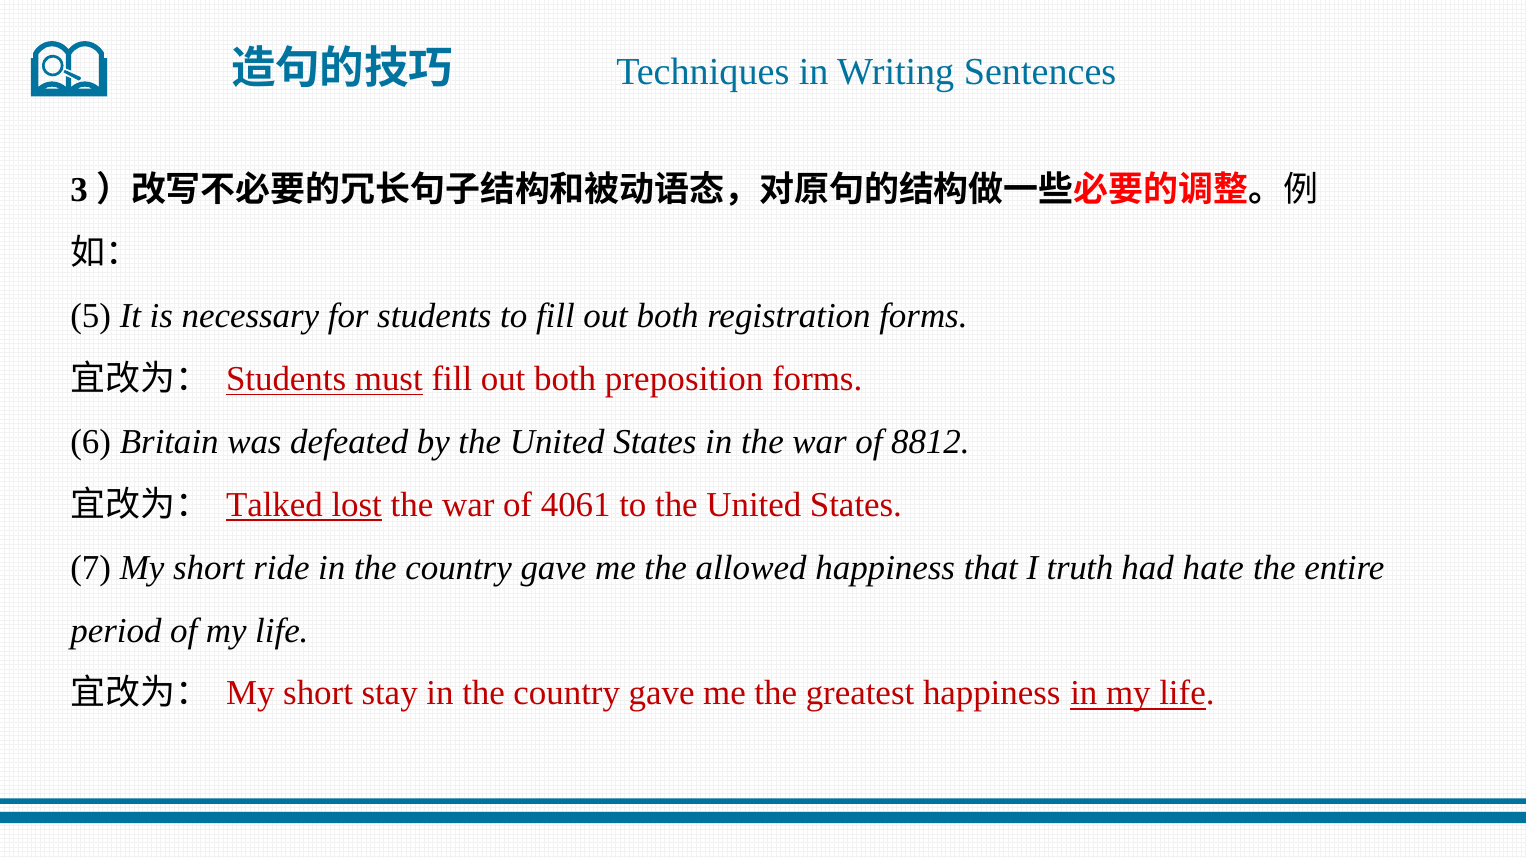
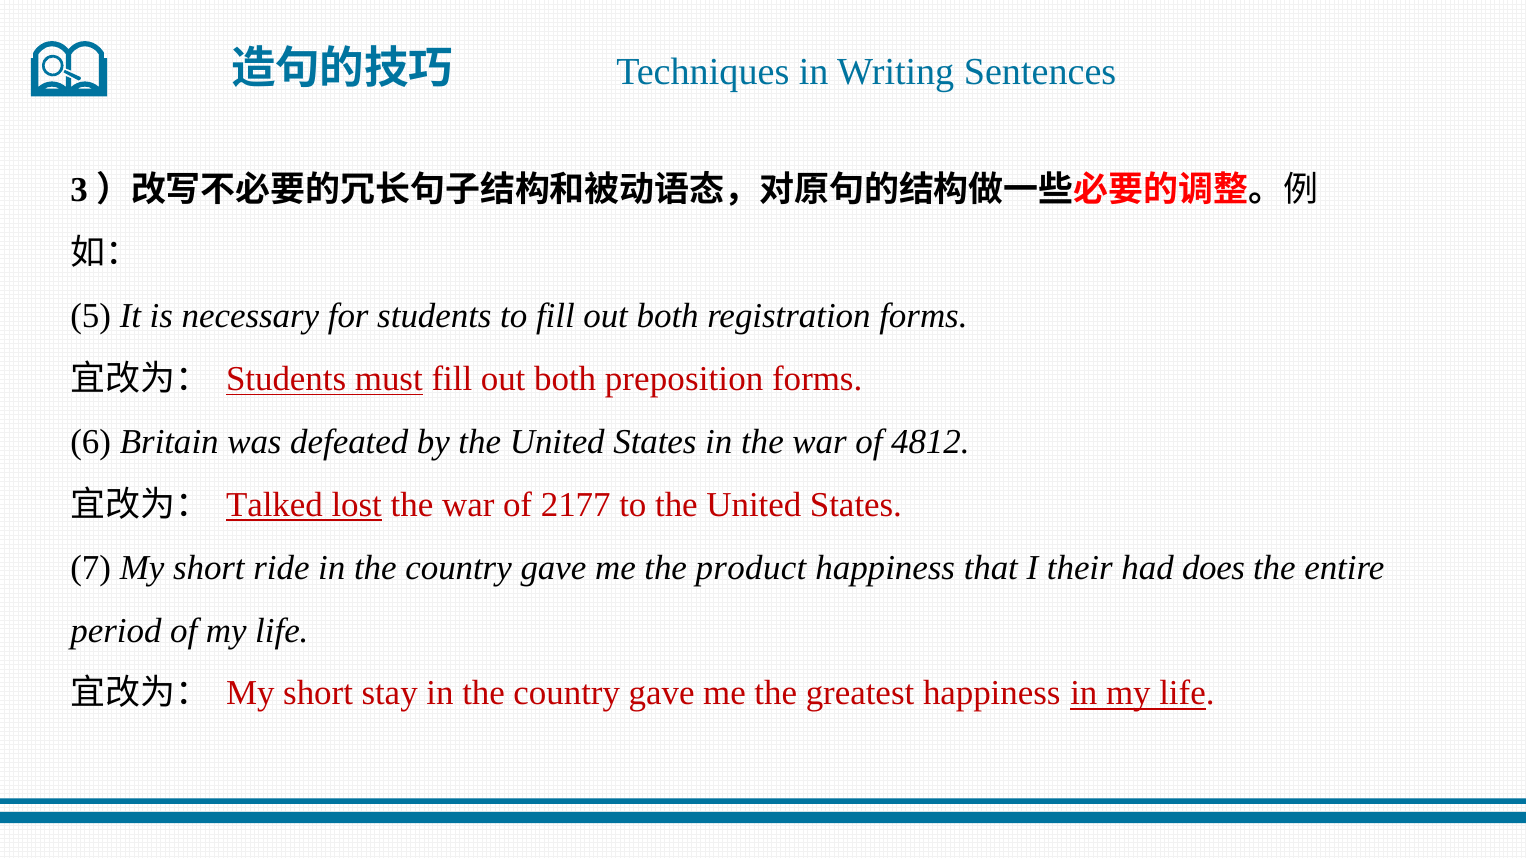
8812: 8812 -> 4812
4061: 4061 -> 2177
allowed: allowed -> product
truth: truth -> their
hate: hate -> does
